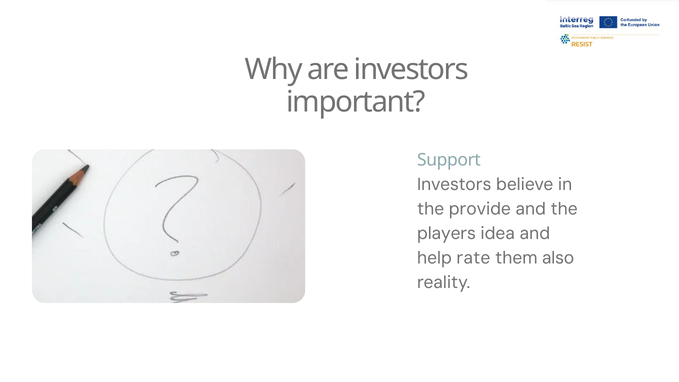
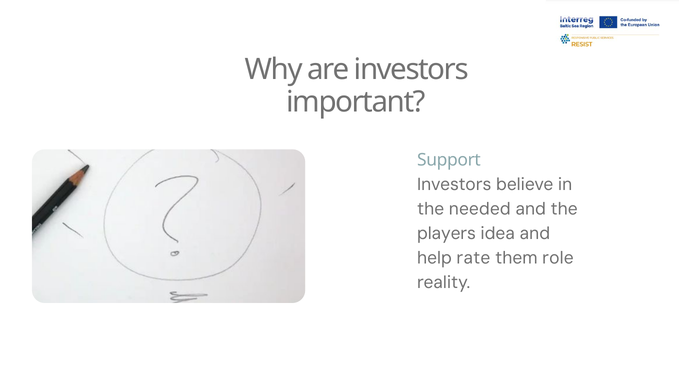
provide: provide -> needed
also: also -> role
